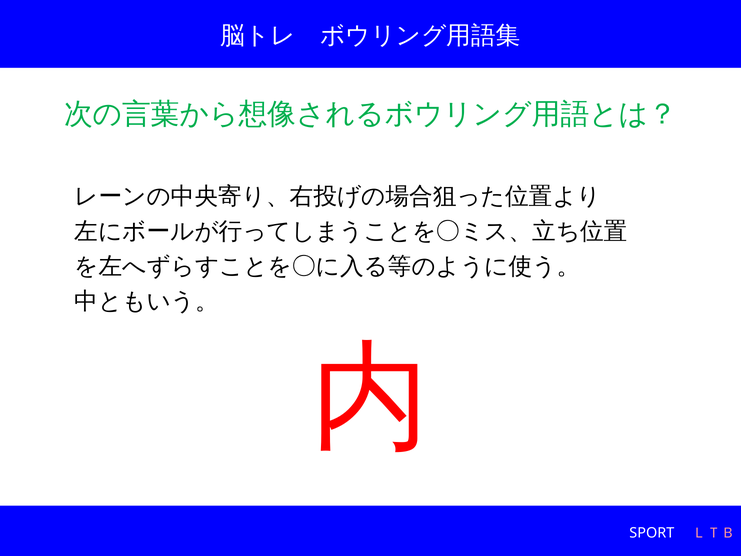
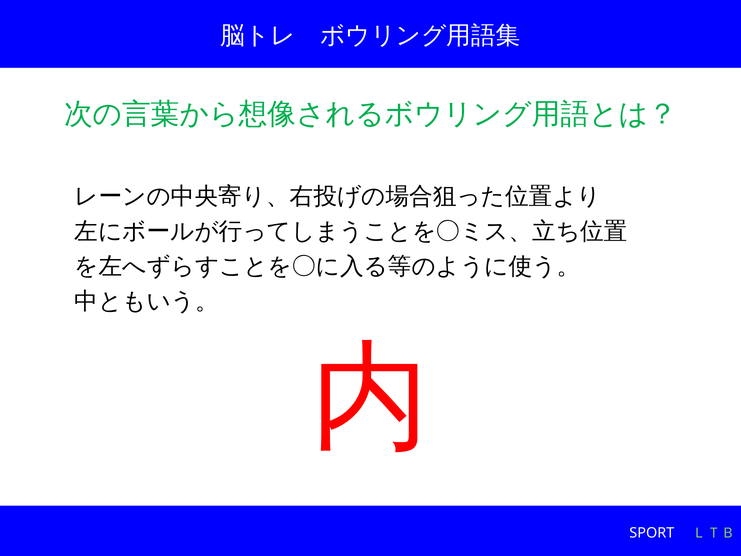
ＬＴＢ colour: pink -> light green
